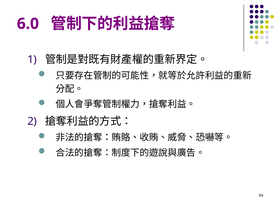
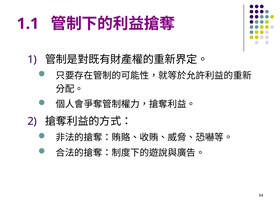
6.0: 6.0 -> 1.1
